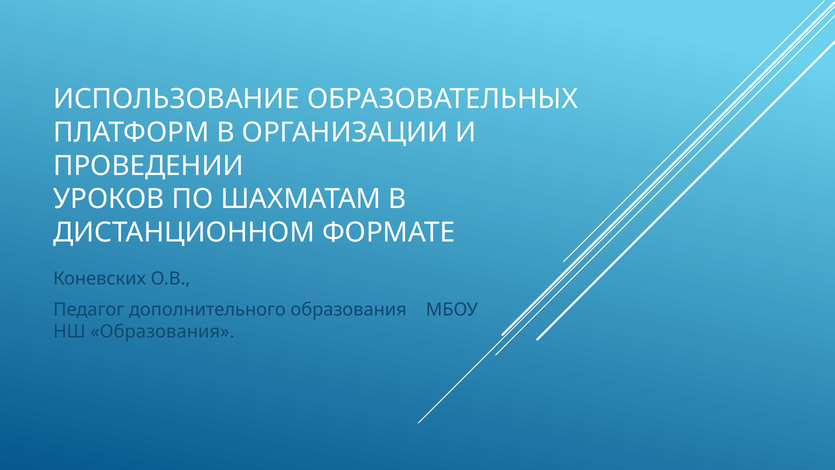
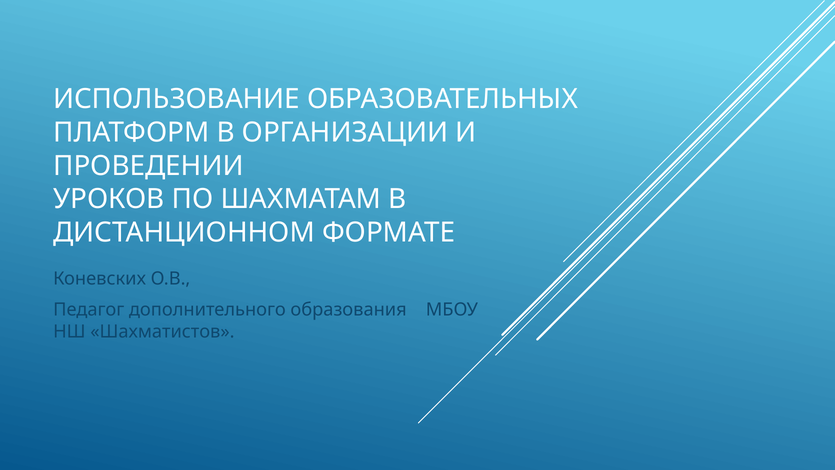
НШ Образования: Образования -> Шахматистов
